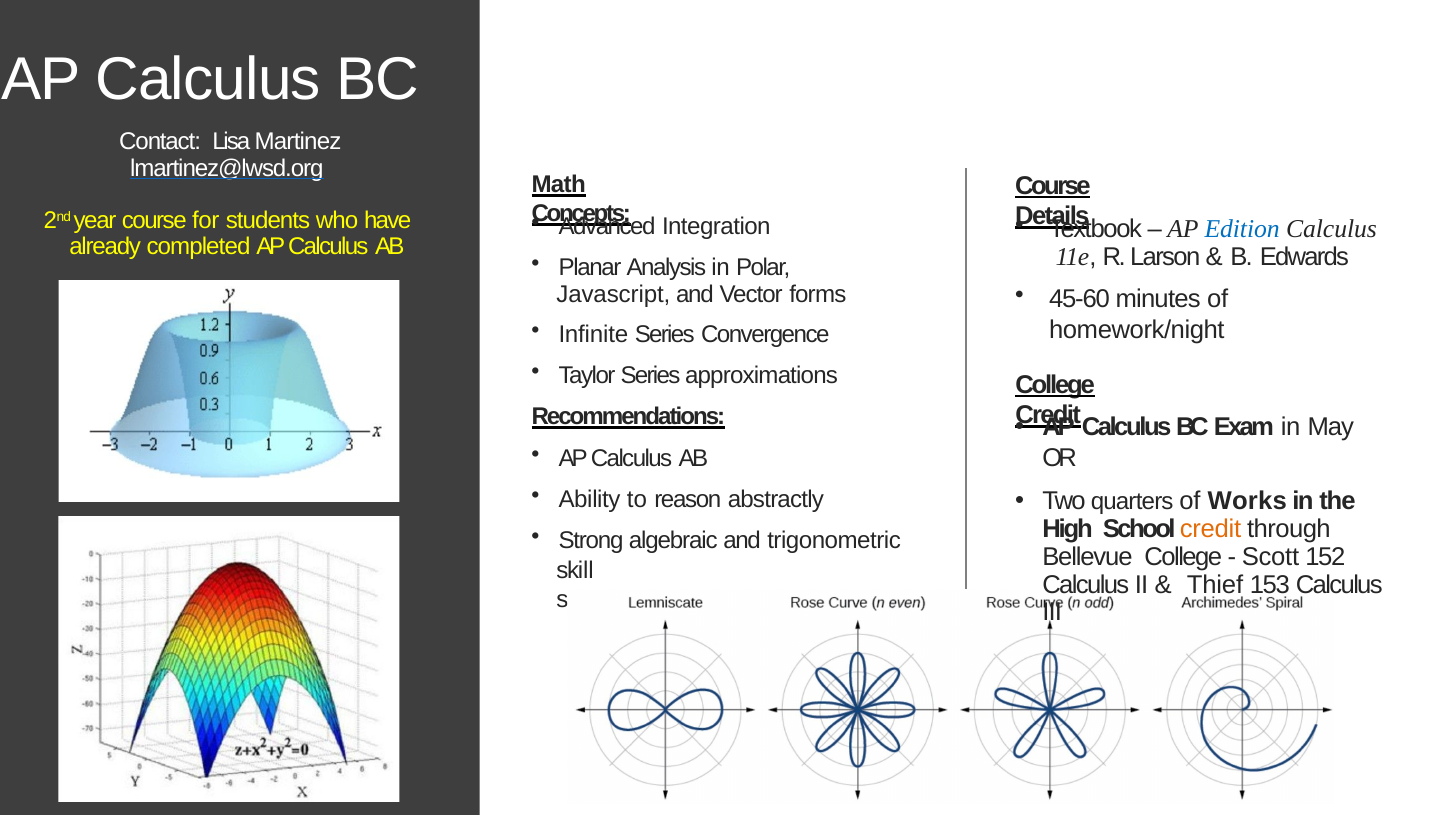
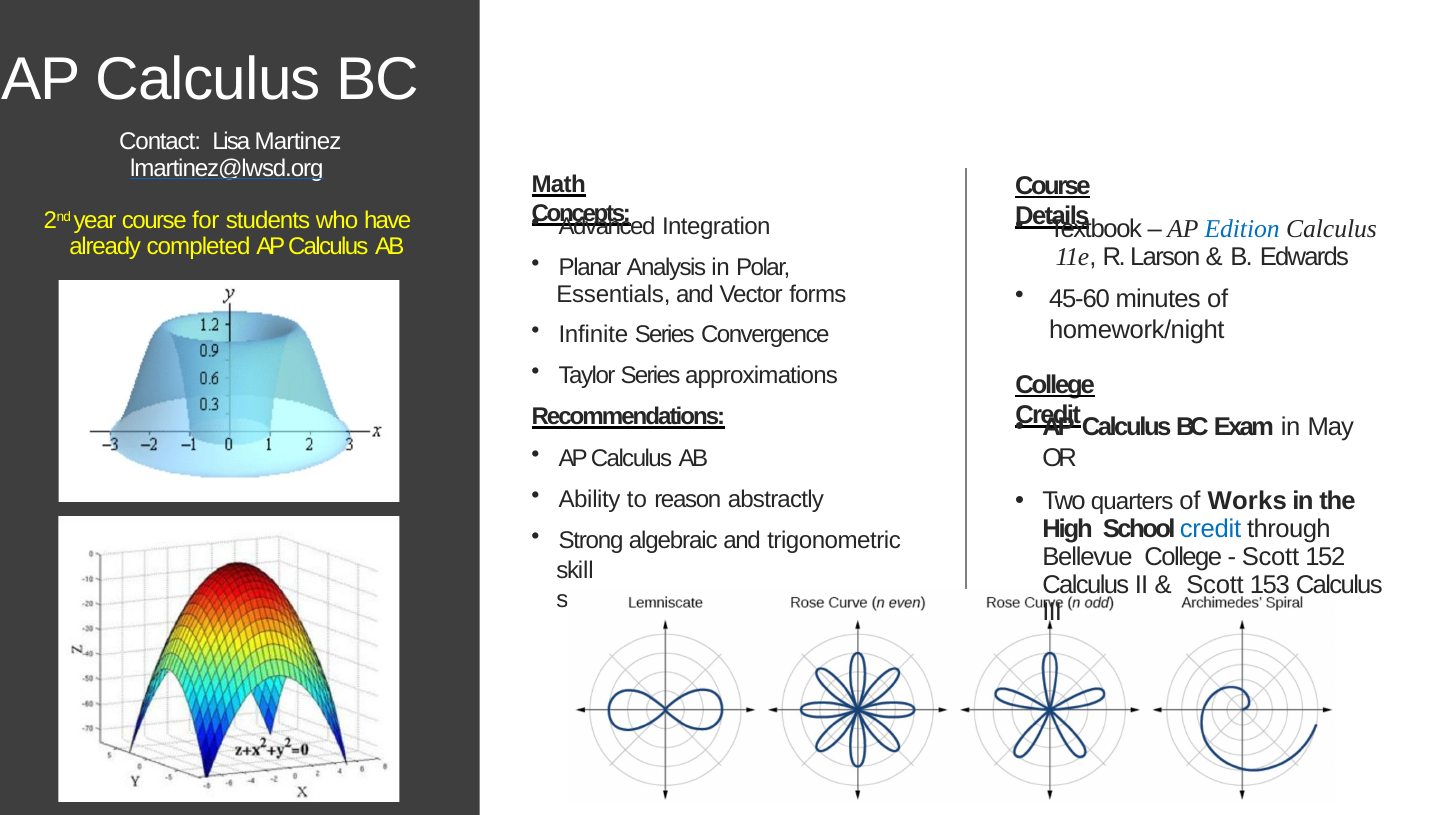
Javascript: Javascript -> Essentials
credit at (1210, 529) colour: orange -> blue
Thief at (1215, 585): Thief -> Scott
